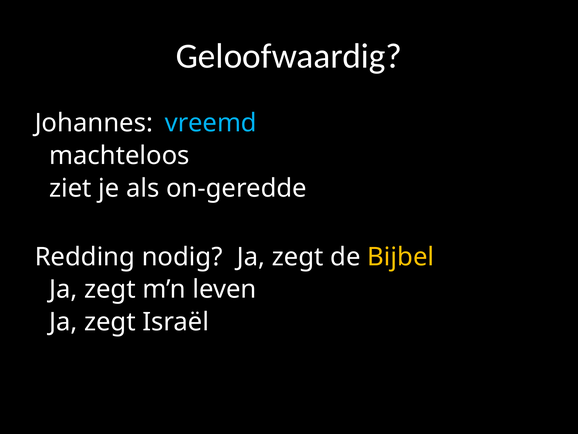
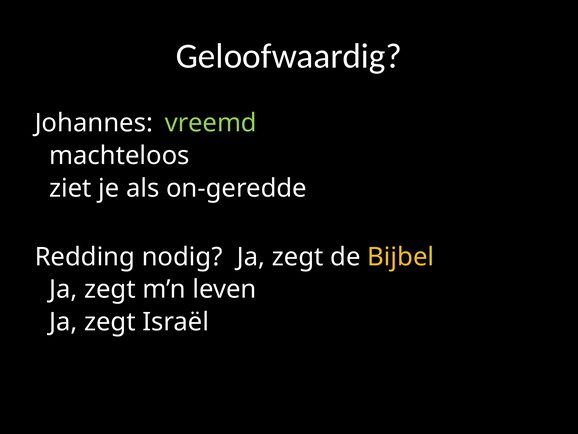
vreemd colour: light blue -> light green
